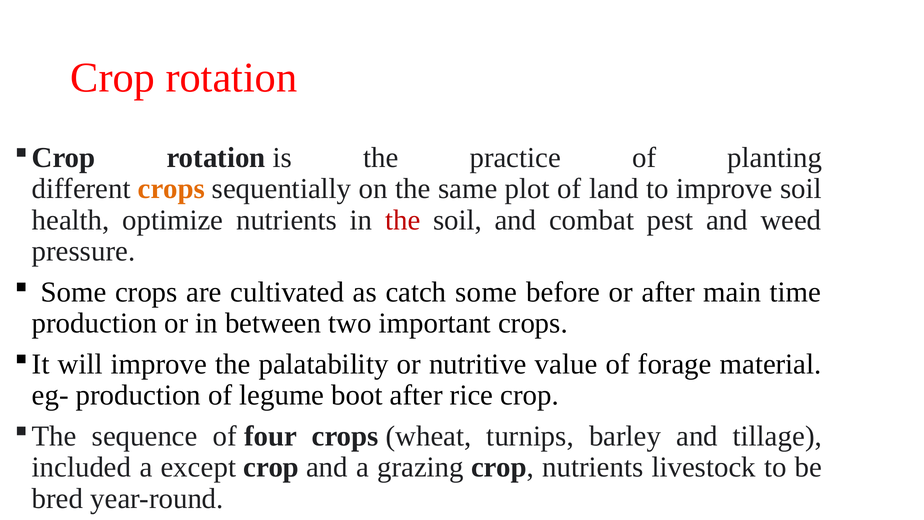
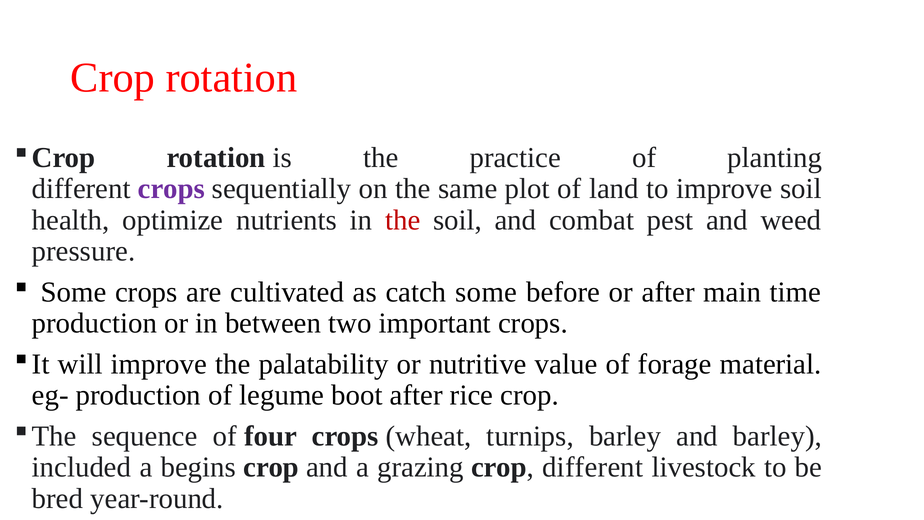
crops at (171, 189) colour: orange -> purple
and tillage: tillage -> barley
except: except -> begins
crop nutrients: nutrients -> different
